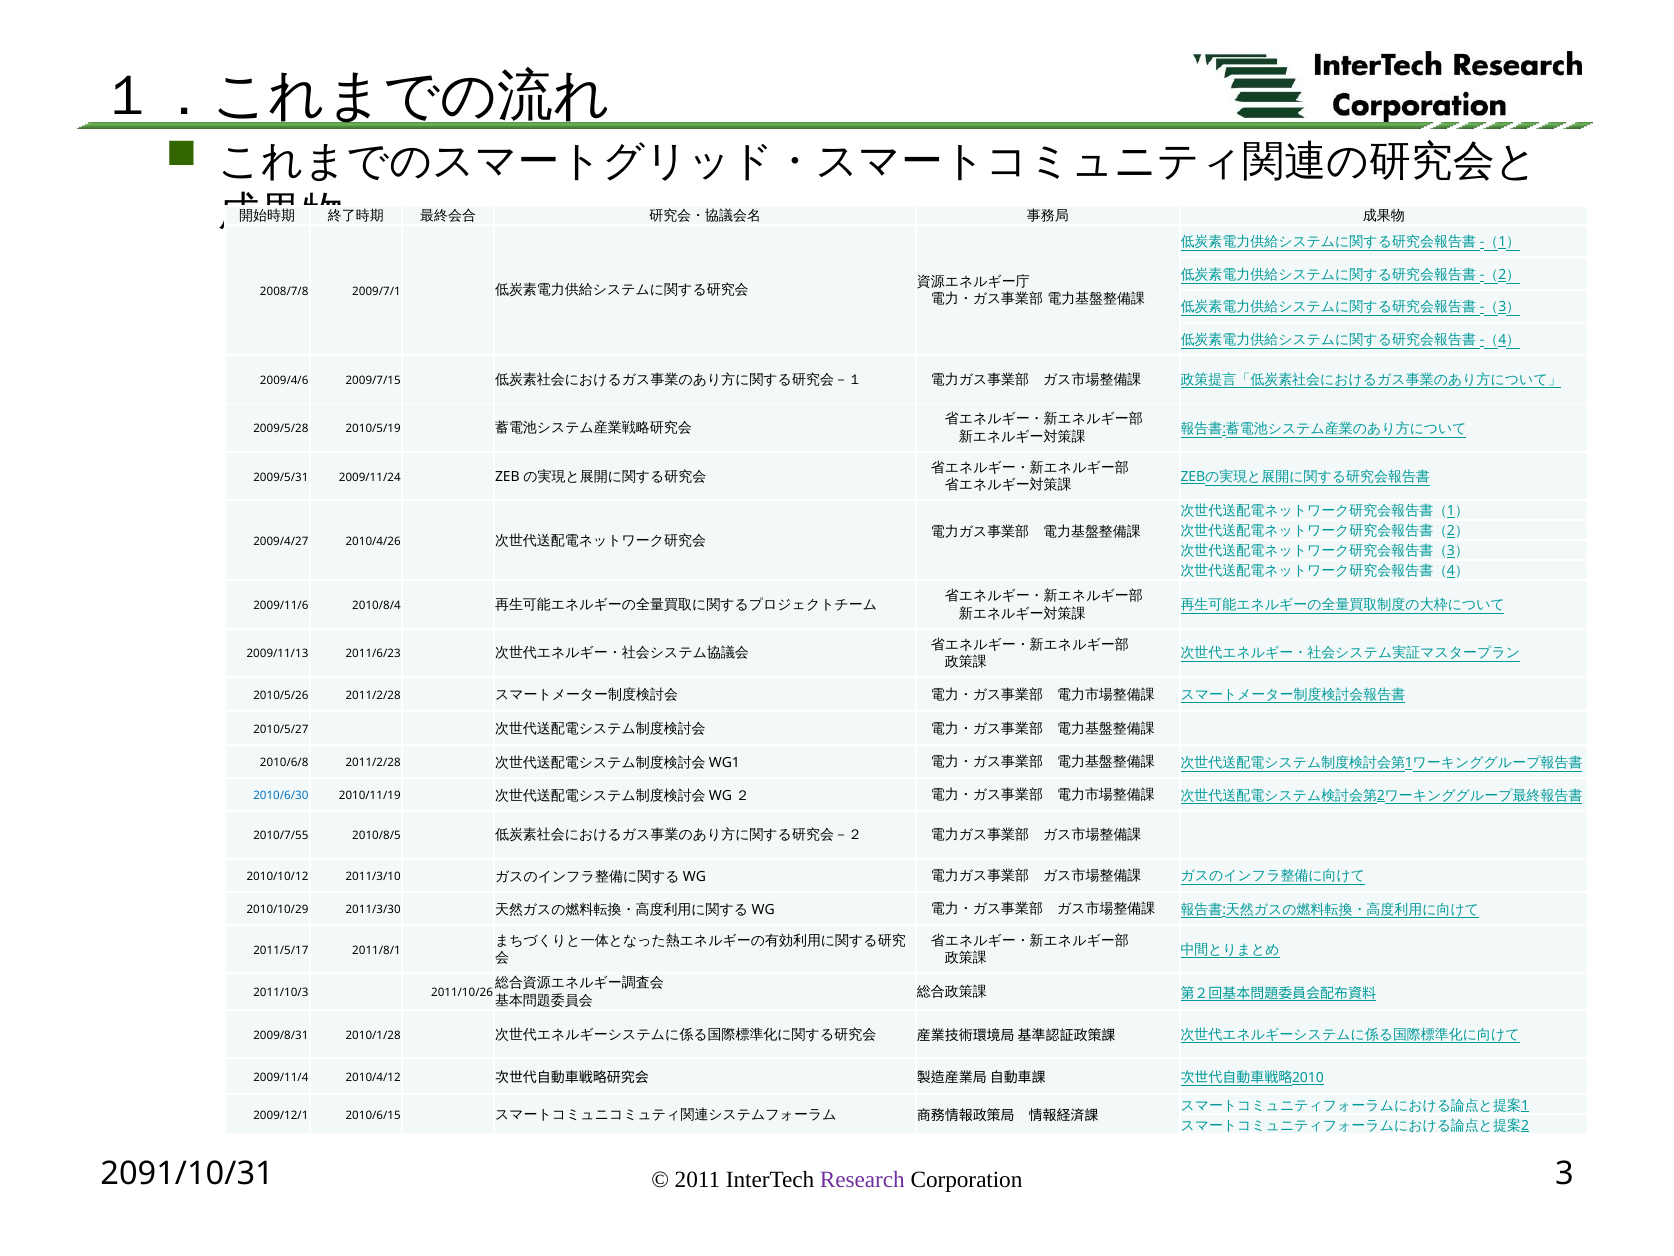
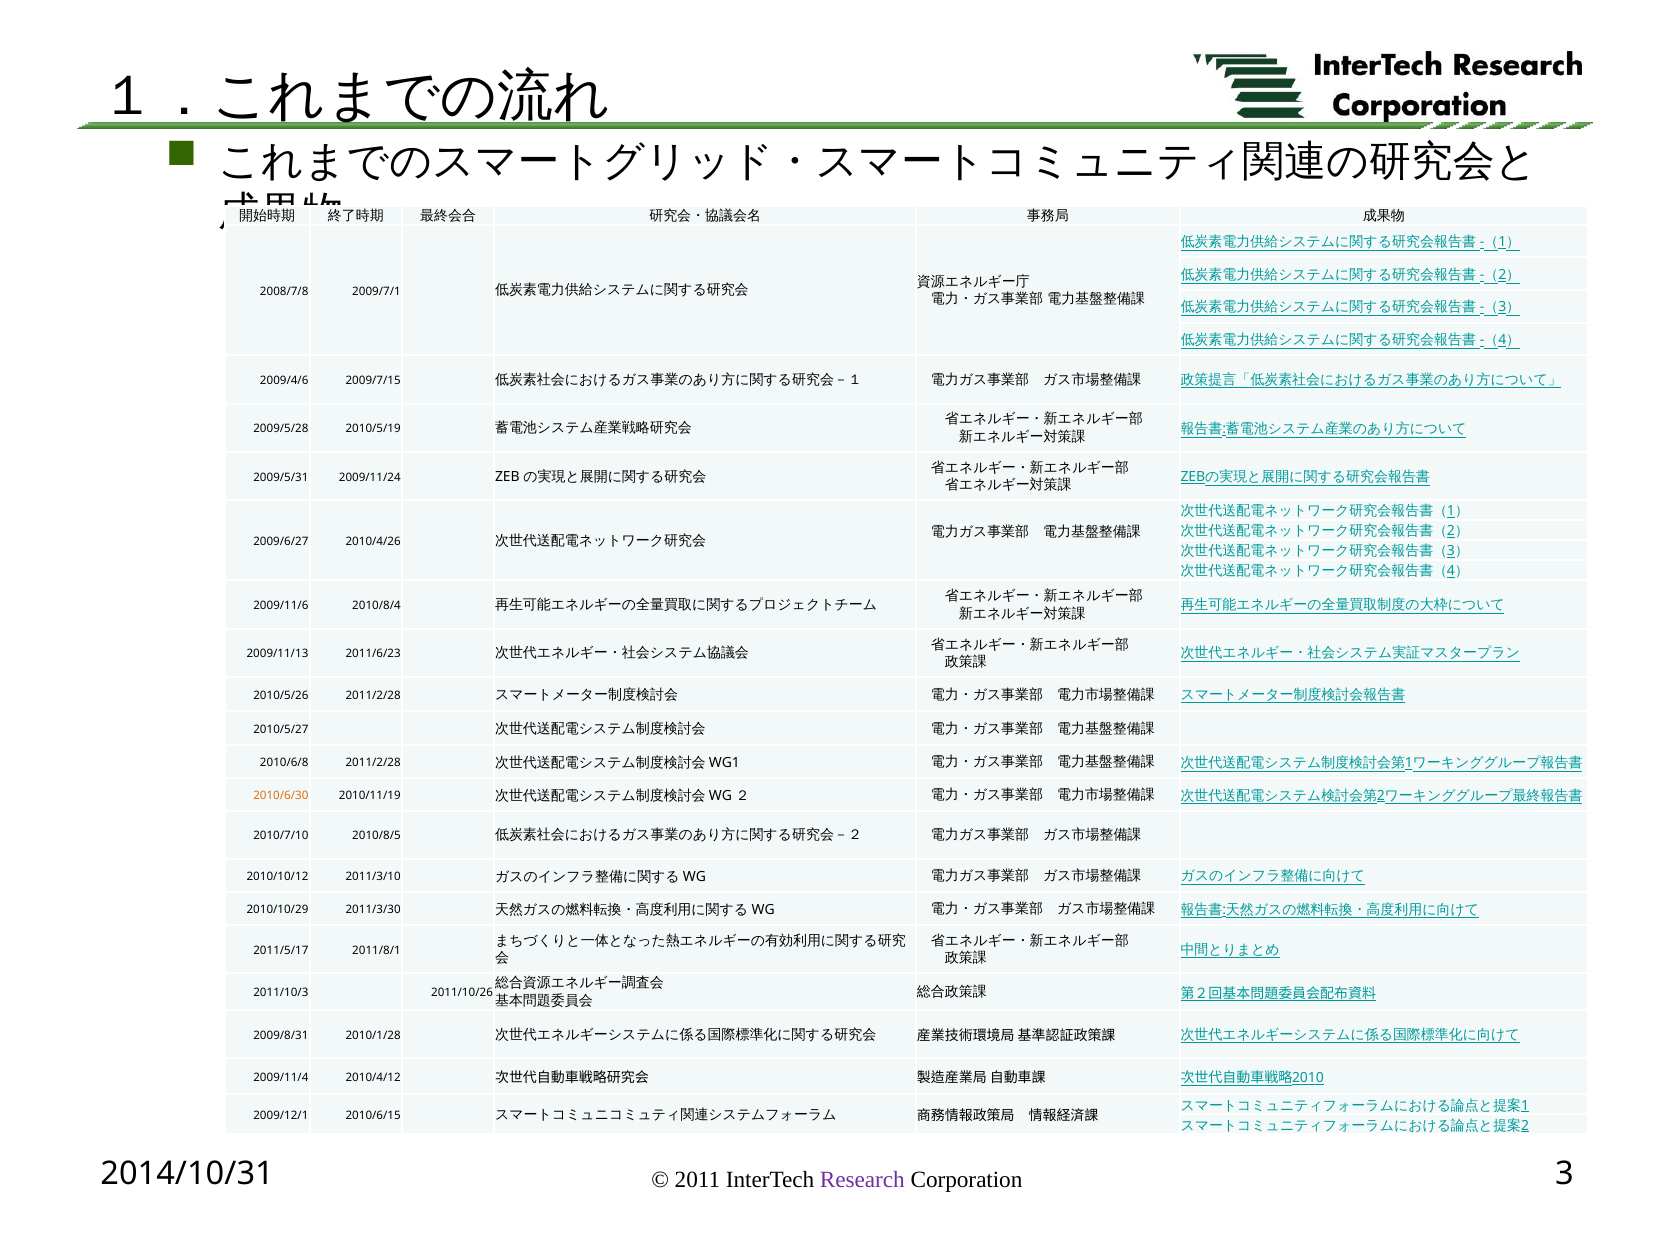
2009/4/27: 2009/4/27 -> 2009/6/27
2010/6/30 colour: blue -> orange
2010/7/55: 2010/7/55 -> 2010/7/10
2091/10/31: 2091/10/31 -> 2014/10/31
